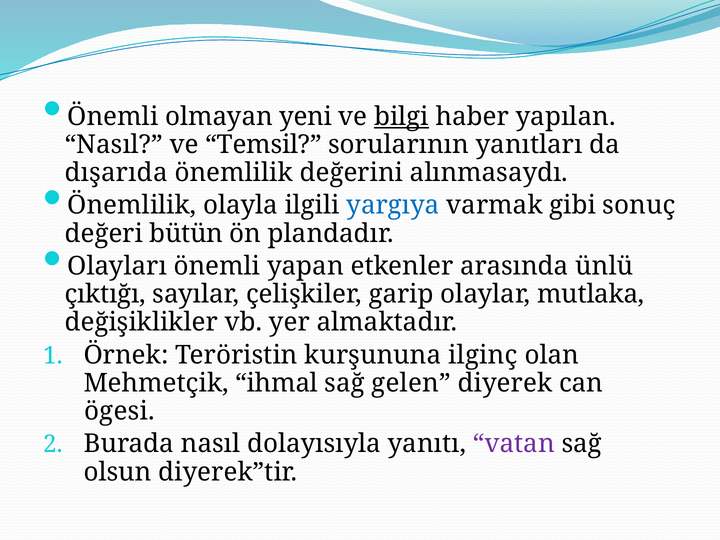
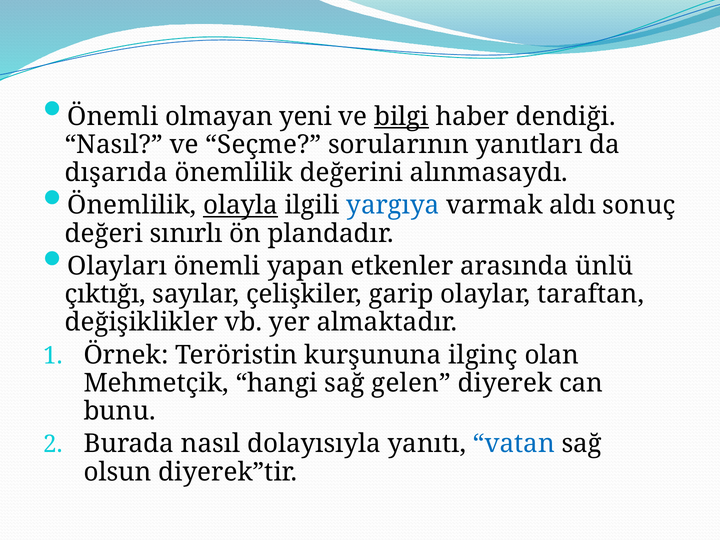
yapılan: yapılan -> dendiği
Temsil: Temsil -> Seçme
olayla underline: none -> present
gibi: gibi -> aldı
bütün: bütün -> sınırlı
mutlaka: mutlaka -> taraftan
ihmal: ihmal -> hangi
ögesi: ögesi -> bunu
vatan colour: purple -> blue
